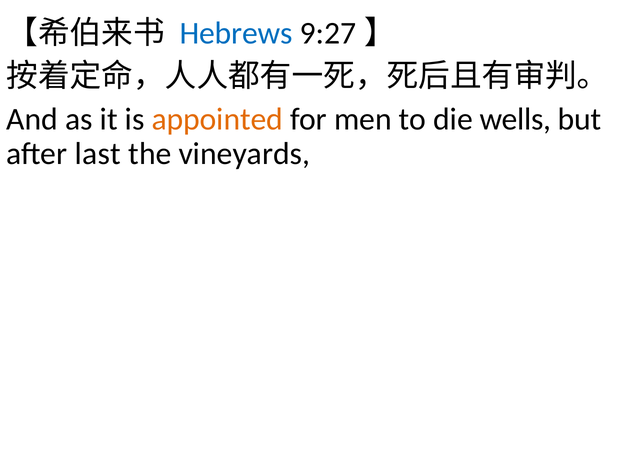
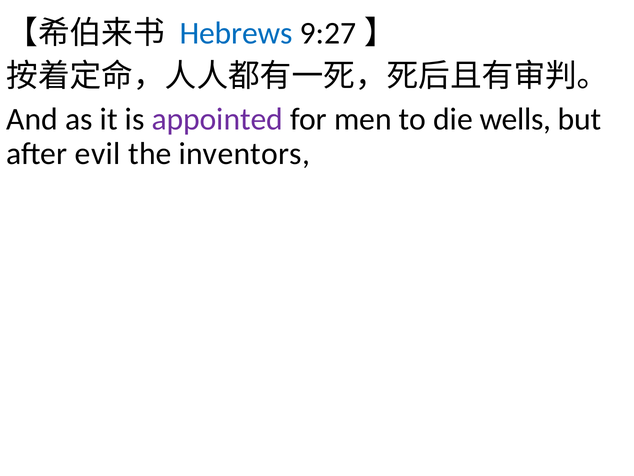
appointed colour: orange -> purple
last: last -> evil
vineyards: vineyards -> inventors
